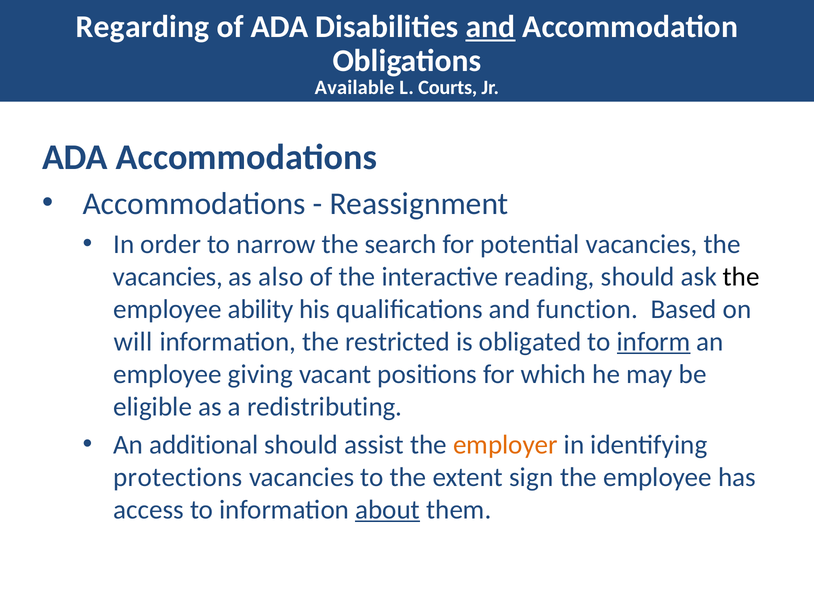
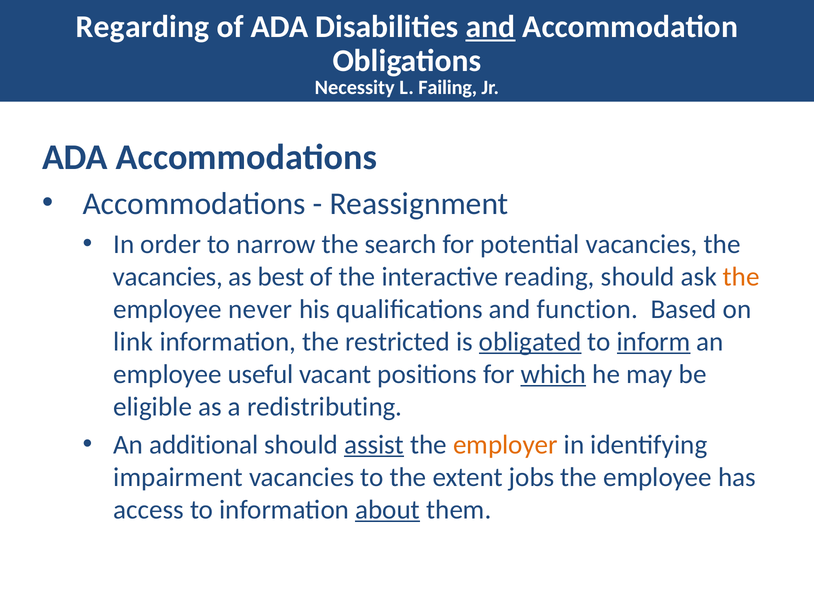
Available: Available -> Necessity
Courts: Courts -> Failing
also: also -> best
the at (741, 277) colour: black -> orange
ability: ability -> never
will: will -> link
obligated underline: none -> present
giving: giving -> useful
which underline: none -> present
assist underline: none -> present
protections: protections -> impairment
sign: sign -> jobs
